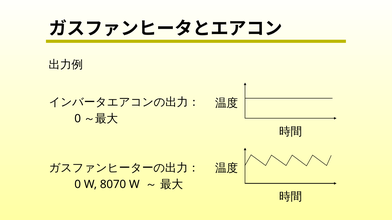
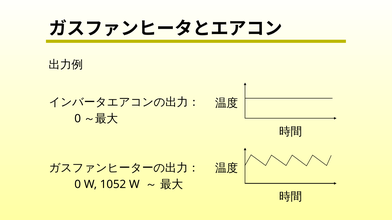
8070: 8070 -> 1052
